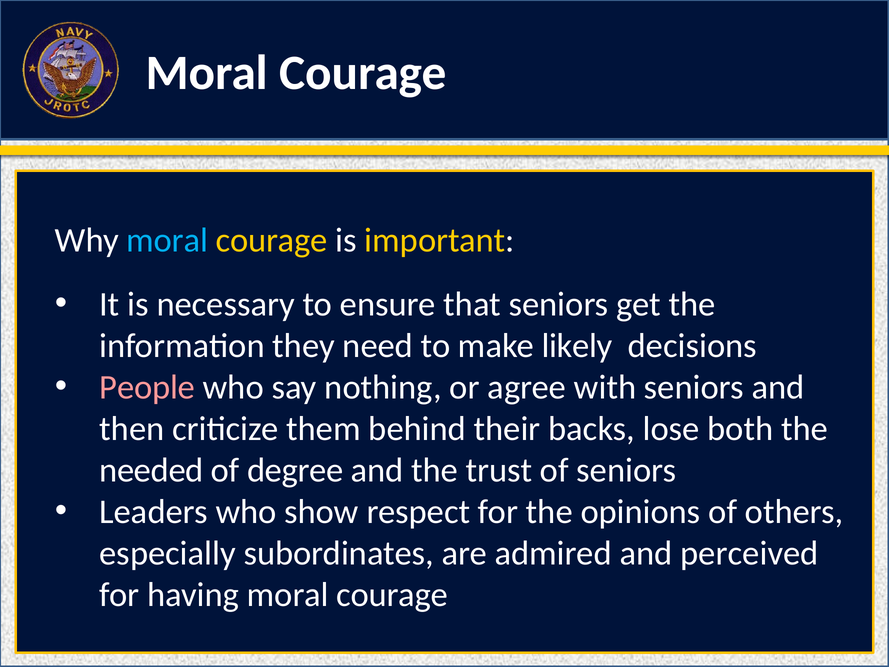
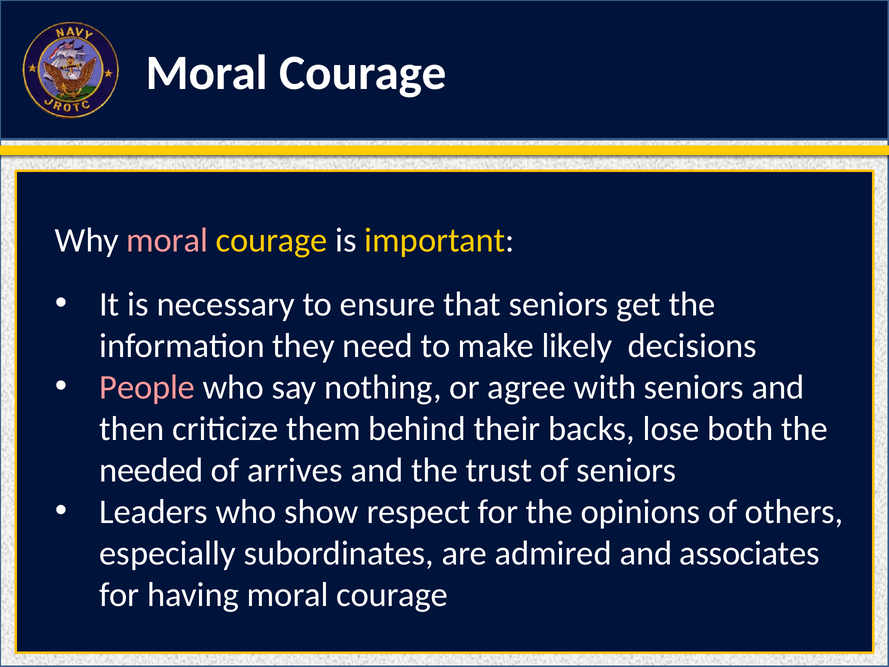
moral at (167, 240) colour: light blue -> pink
degree: degree -> arrives
perceived: perceived -> associates
